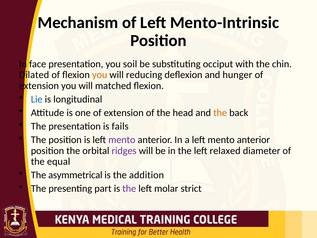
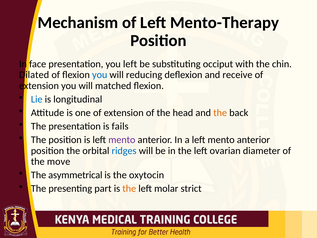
Mento-Intrinsic: Mento-Intrinsic -> Mento-Therapy
you soil: soil -> left
you at (100, 75) colour: orange -> blue
hunger: hunger -> receive
ridges colour: purple -> blue
relaxed: relaxed -> ovarian
equal: equal -> move
addition: addition -> oxytocin
the at (129, 188) colour: purple -> orange
